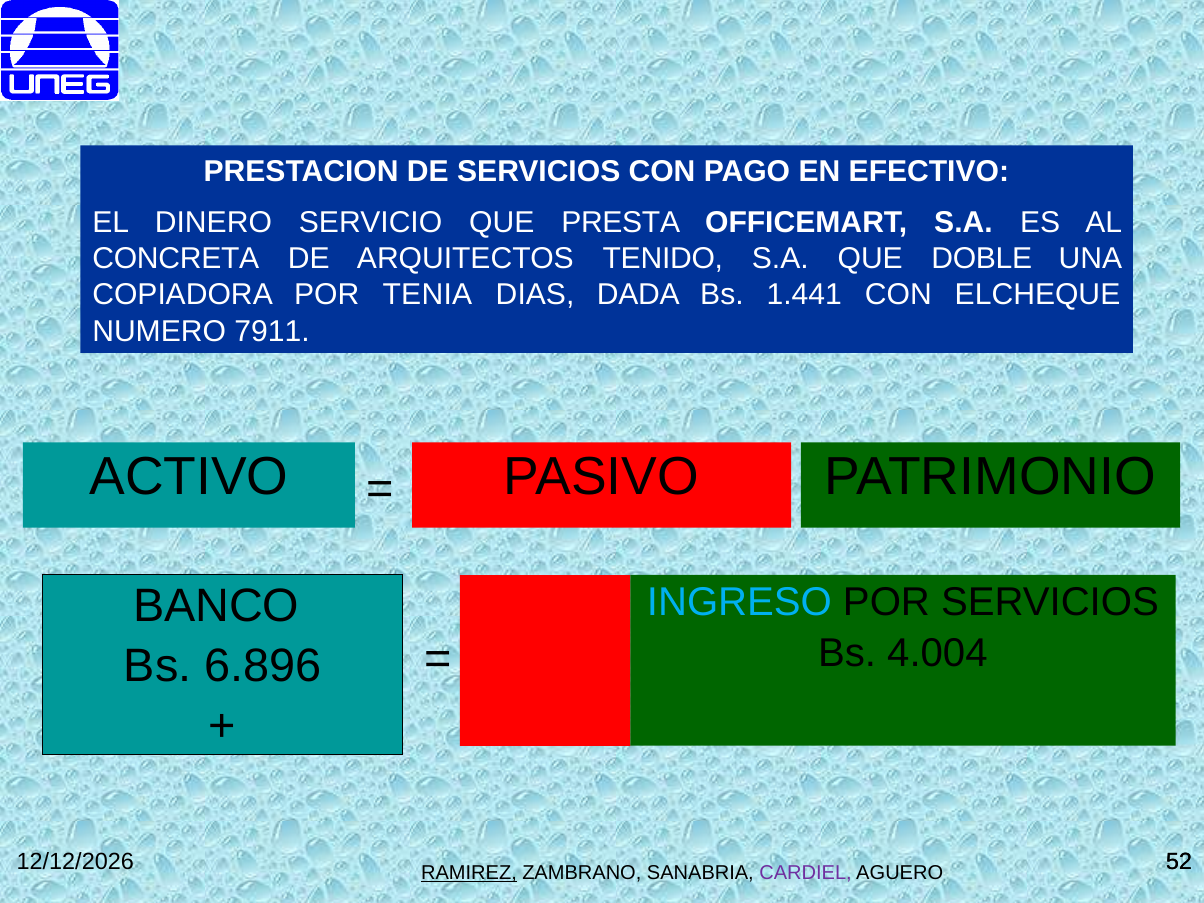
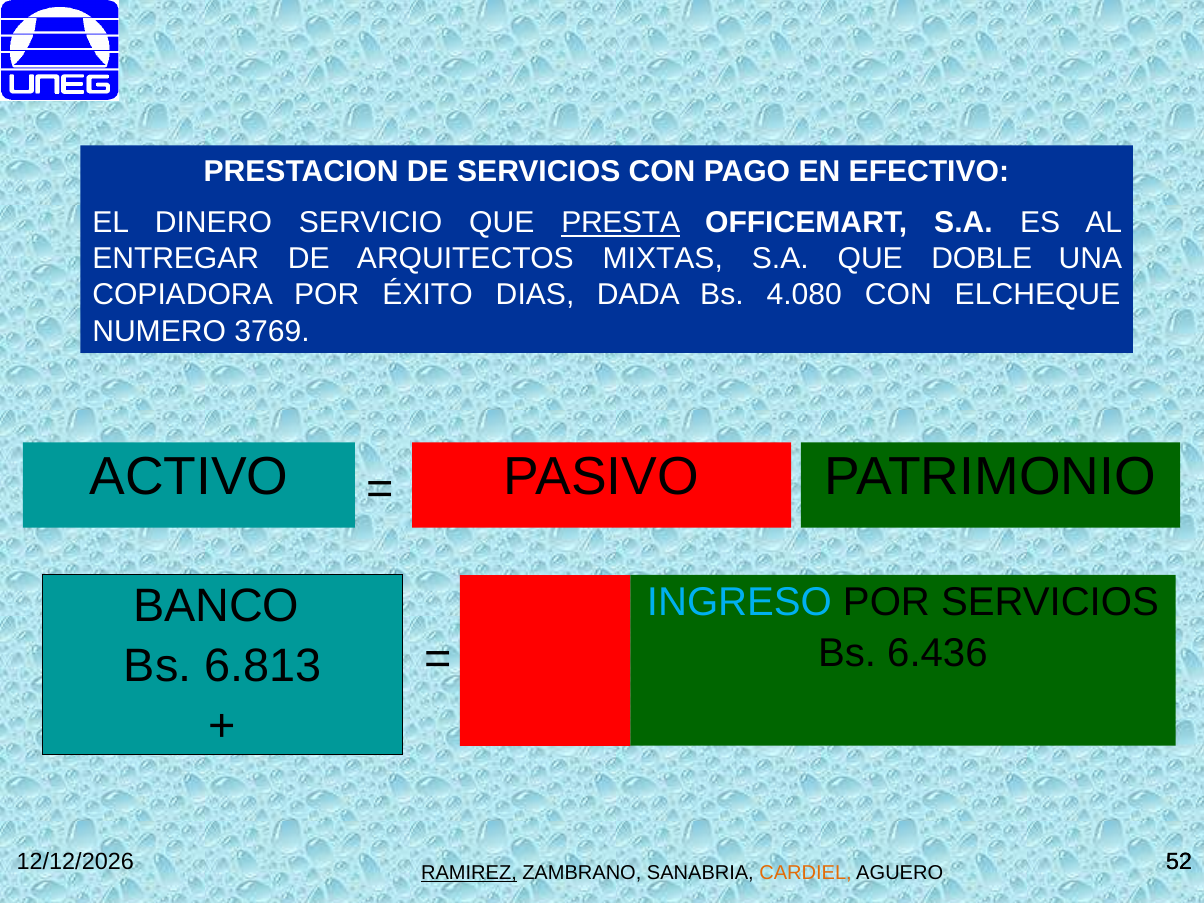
PRESTA underline: none -> present
CONCRETA: CONCRETA -> ENTREGAR
TENIDO: TENIDO -> MIXTAS
TENIA: TENIA -> ÉXITO
1.441: 1.441 -> 4.080
7911: 7911 -> 3769
4.004: 4.004 -> 6.436
6.896: 6.896 -> 6.813
CARDIEL colour: purple -> orange
